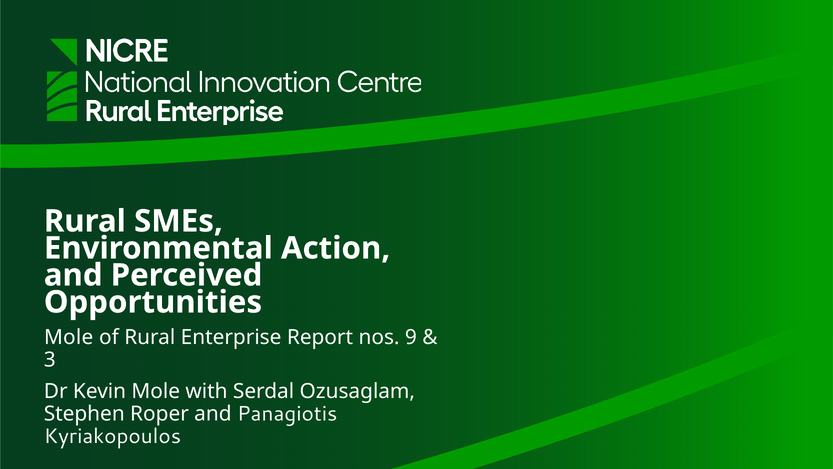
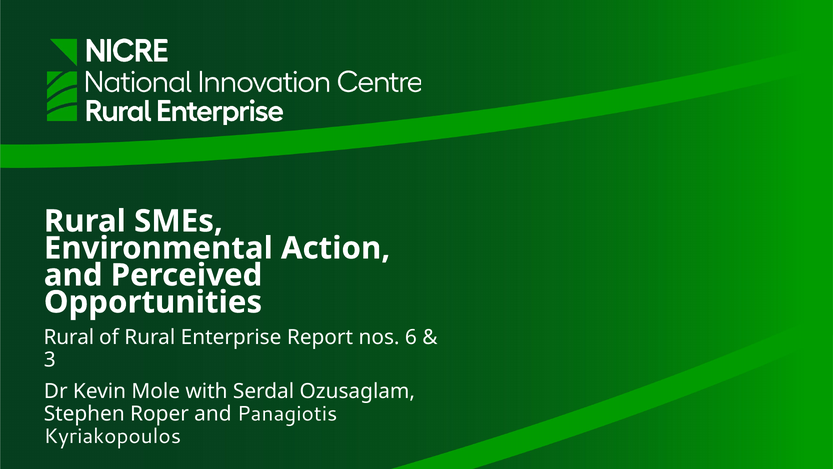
Mole at (69, 337): Mole -> Rural
9: 9 -> 6
